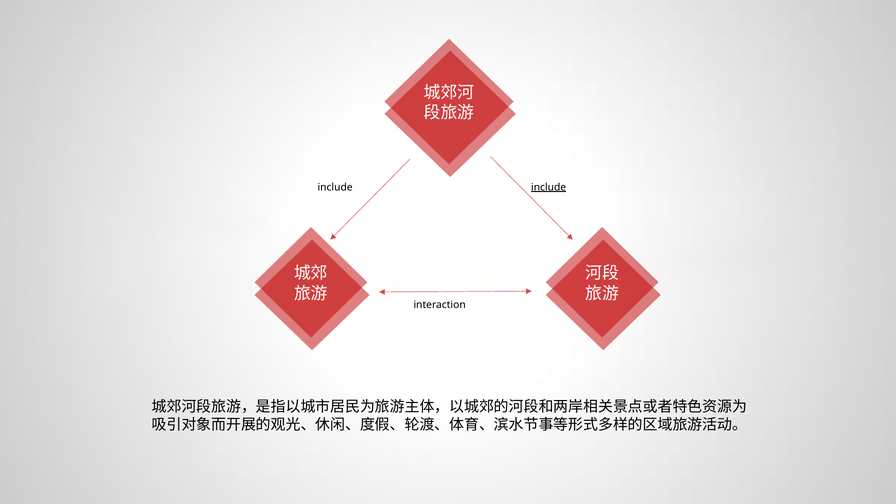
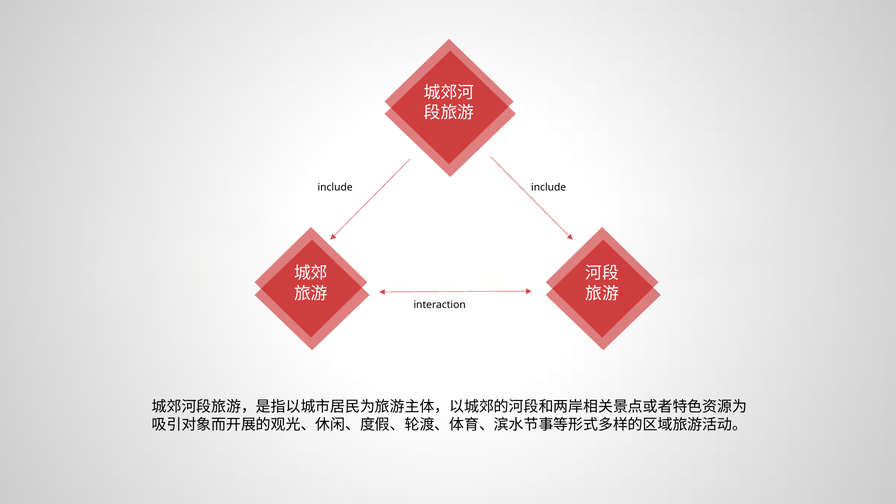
include at (549, 187) underline: present -> none
